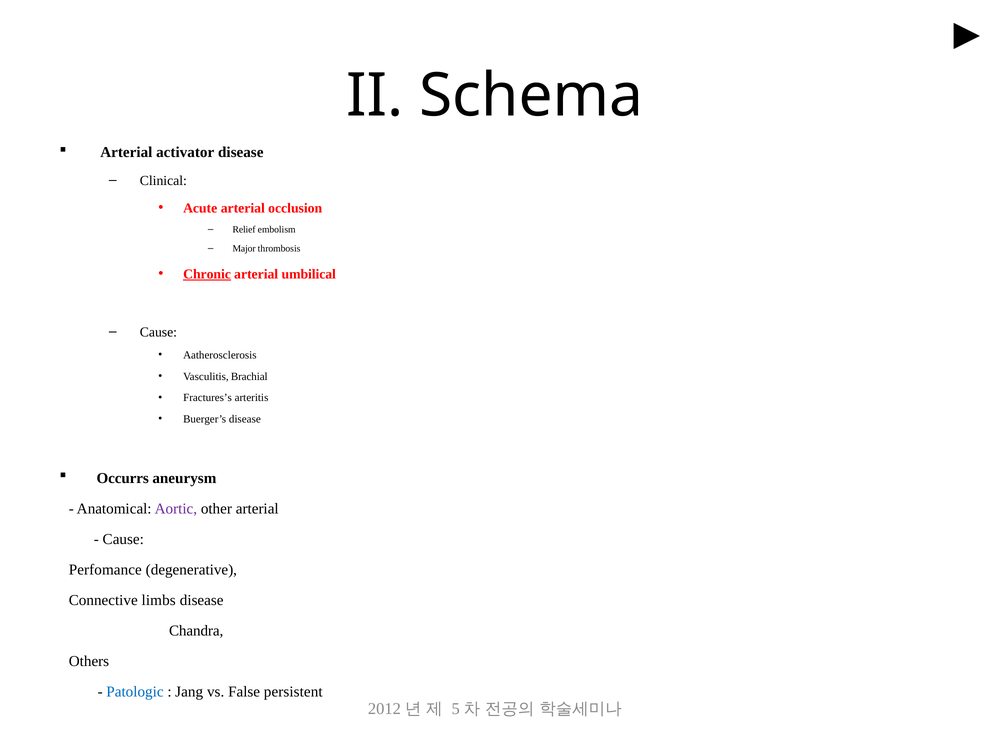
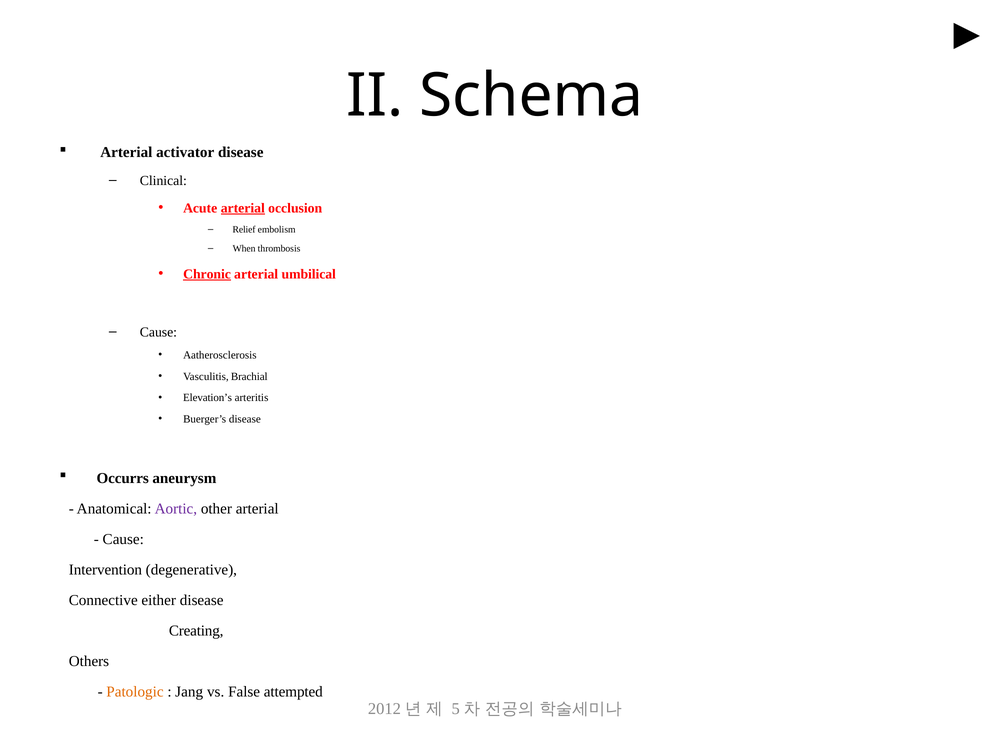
arterial at (243, 208) underline: none -> present
Major: Major -> When
Fractures’s: Fractures’s -> Elevation’s
Perfomance: Perfomance -> Intervention
limbs: limbs -> either
Chandra: Chandra -> Creating
Patologic colour: blue -> orange
persistent: persistent -> attempted
